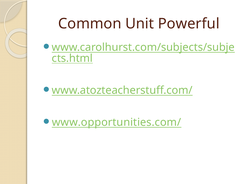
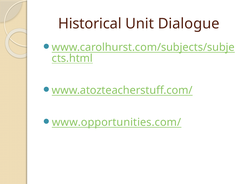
Common: Common -> Historical
Powerful: Powerful -> Dialogue
